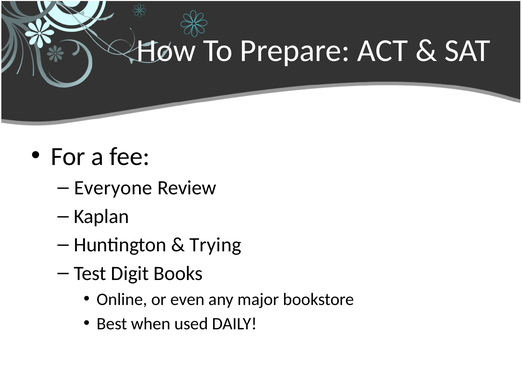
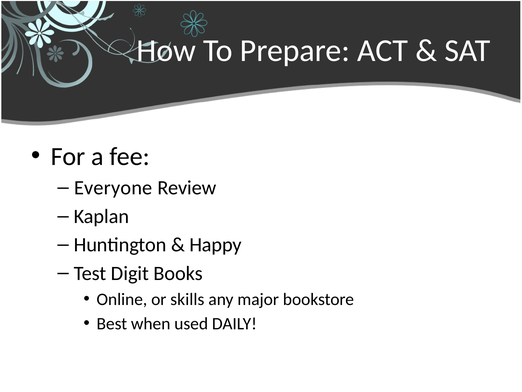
Trying: Trying -> Happy
even: even -> skills
